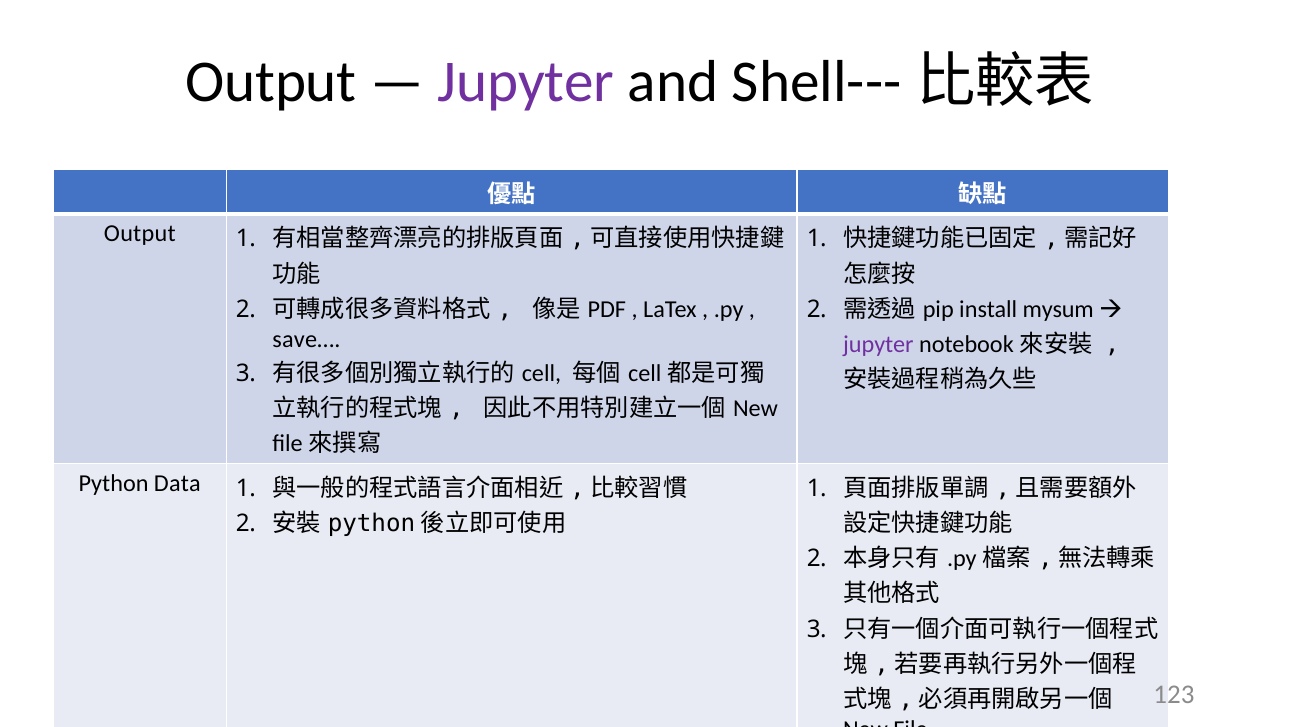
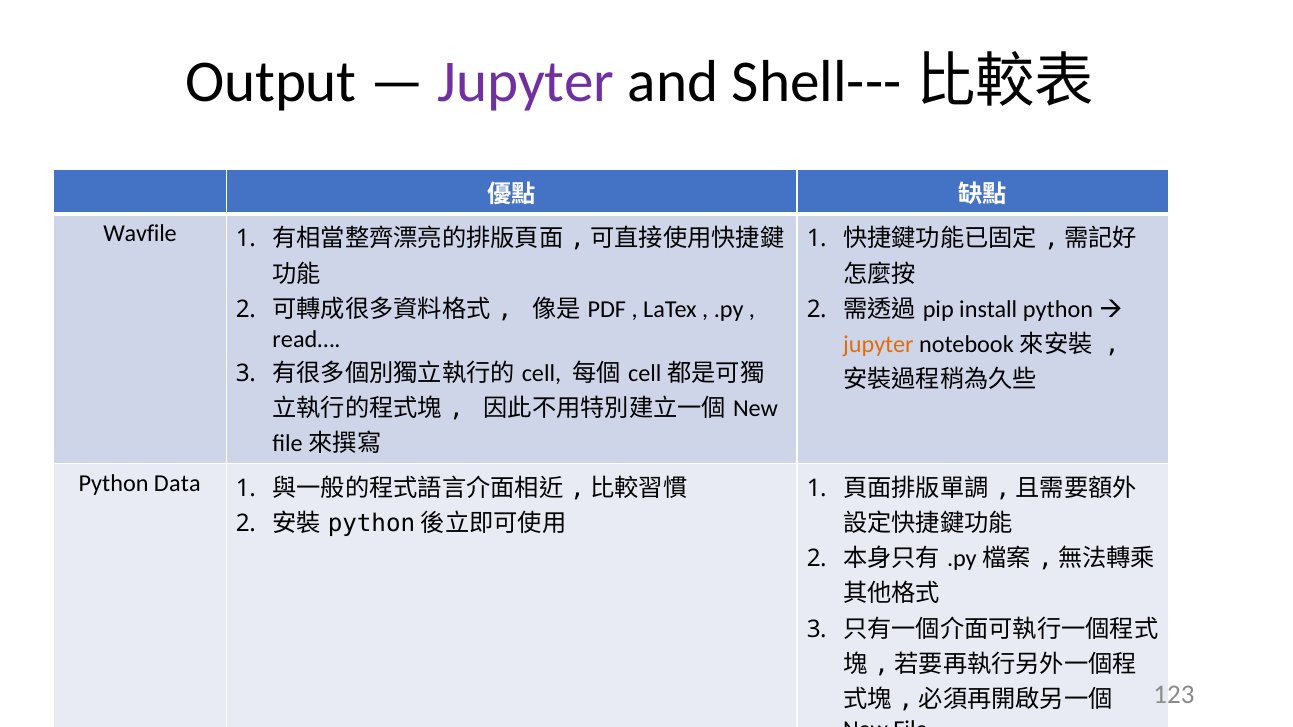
Output at (140, 234): Output -> Wavfile
install mysum: mysum -> python
save…: save… -> read…
jupyter at (878, 344) colour: purple -> orange
